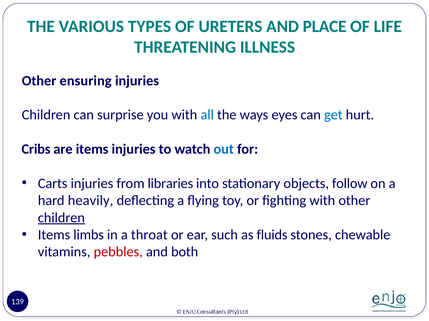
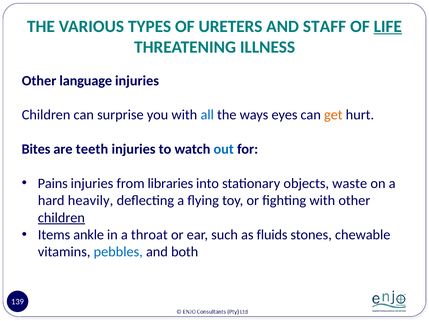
PLACE: PLACE -> STAFF
LIFE underline: none -> present
ensuring: ensuring -> language
get colour: blue -> orange
Cribs: Cribs -> Bites
are items: items -> teeth
Carts: Carts -> Pains
follow: follow -> waste
limbs: limbs -> ankle
pebbles colour: red -> blue
